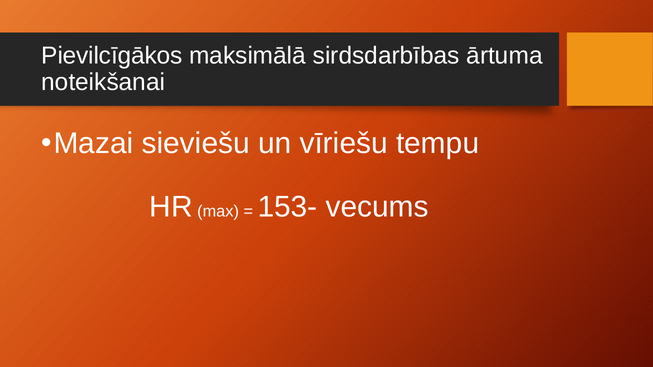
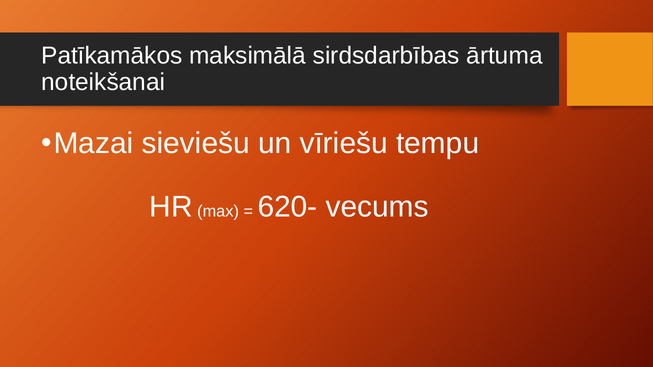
Pievilcīgākos: Pievilcīgākos -> Patīkamākos
153-: 153- -> 620-
